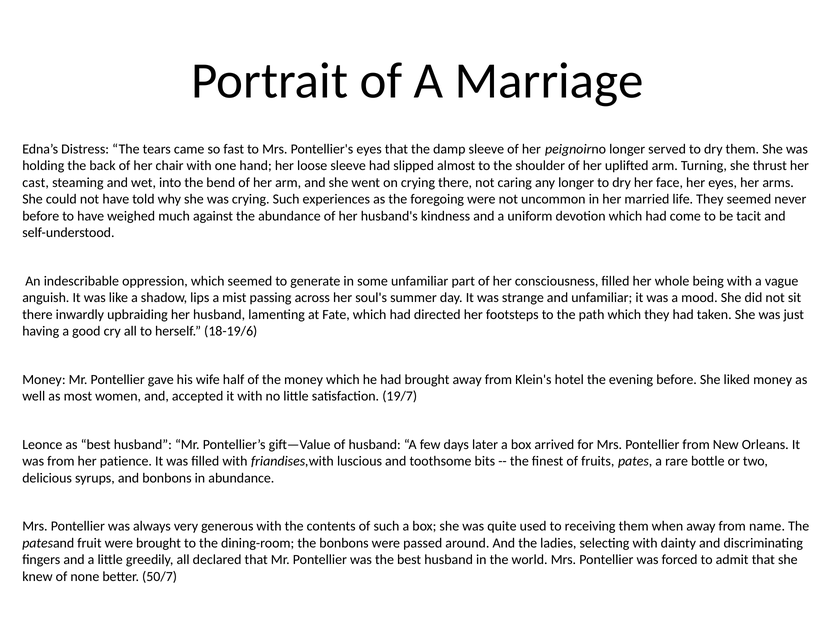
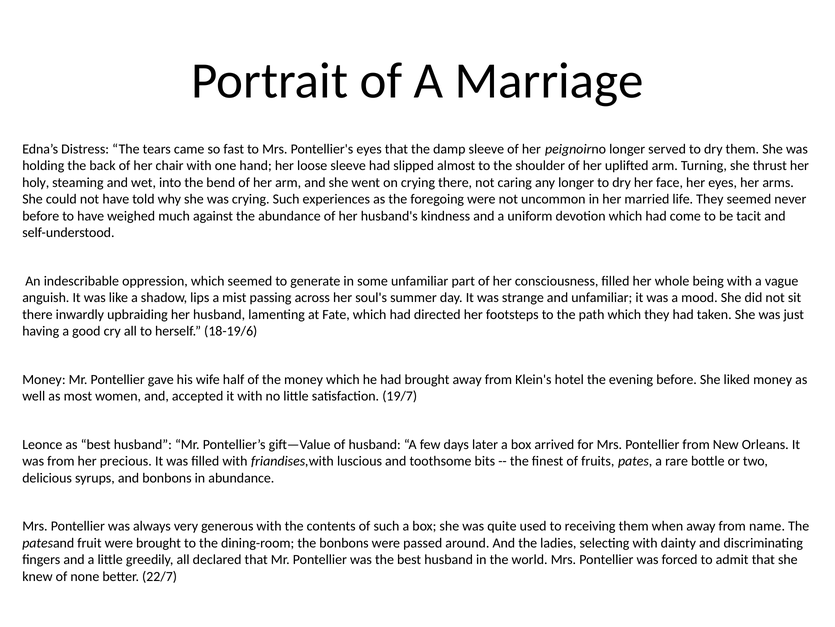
cast: cast -> holy
patience: patience -> precious
50/7: 50/7 -> 22/7
